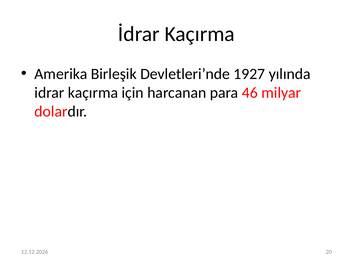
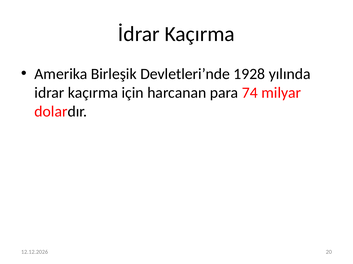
1927: 1927 -> 1928
46: 46 -> 74
